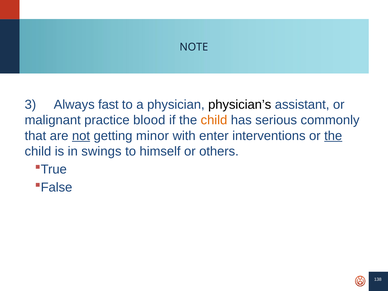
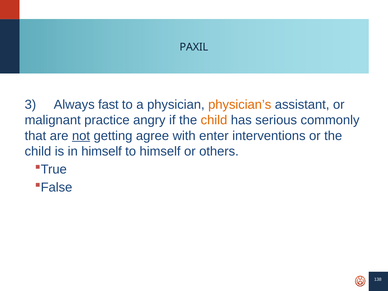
NOTE: NOTE -> PAXIL
physician’s colour: black -> orange
blood: blood -> angry
minor: minor -> agree
the at (333, 136) underline: present -> none
in swings: swings -> himself
